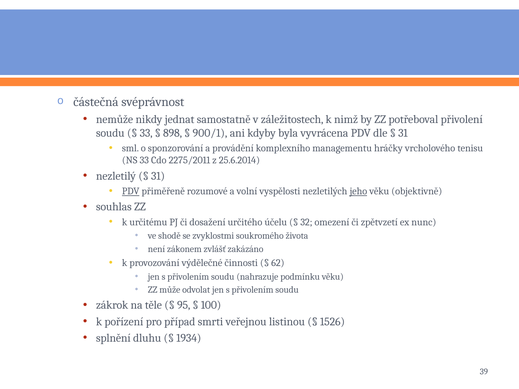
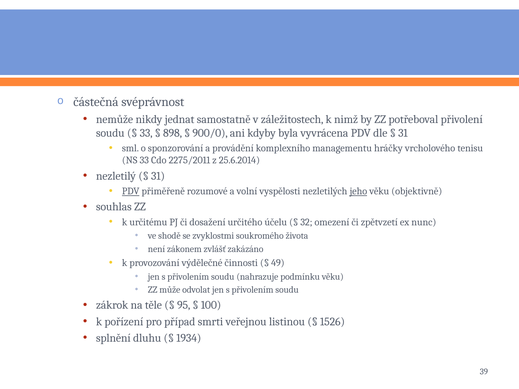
900/1: 900/1 -> 900/0
62: 62 -> 49
